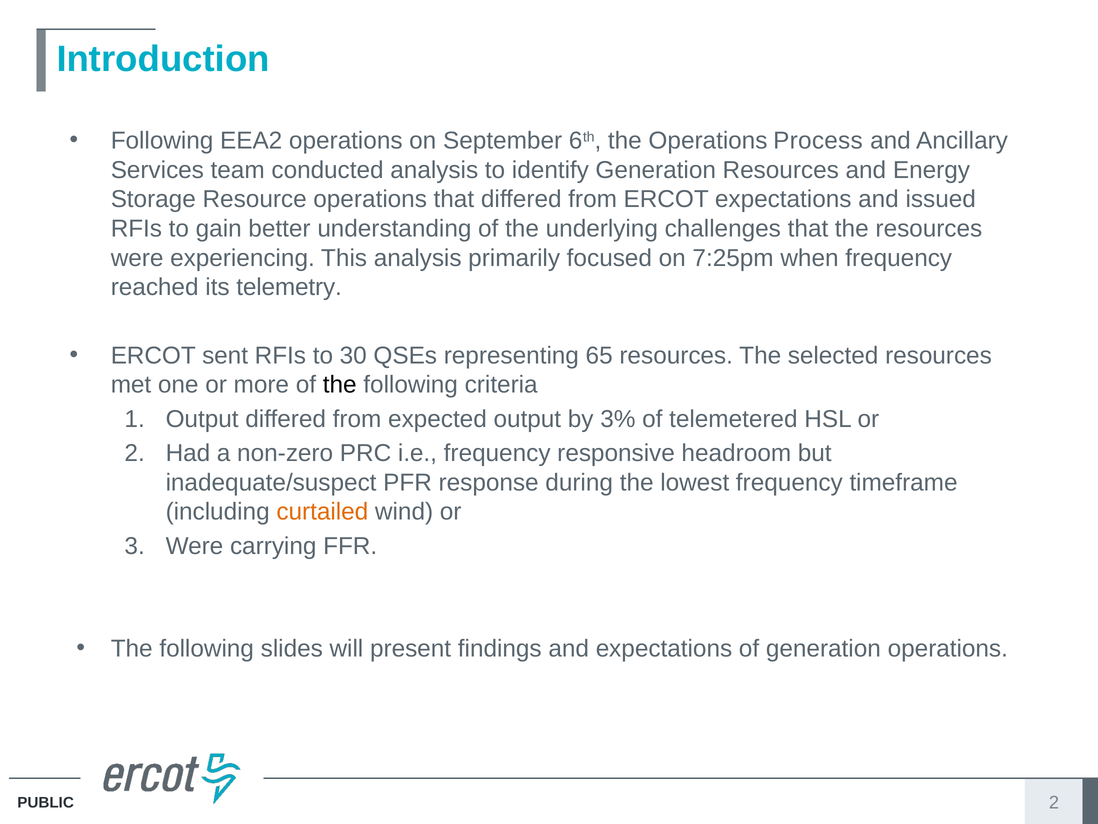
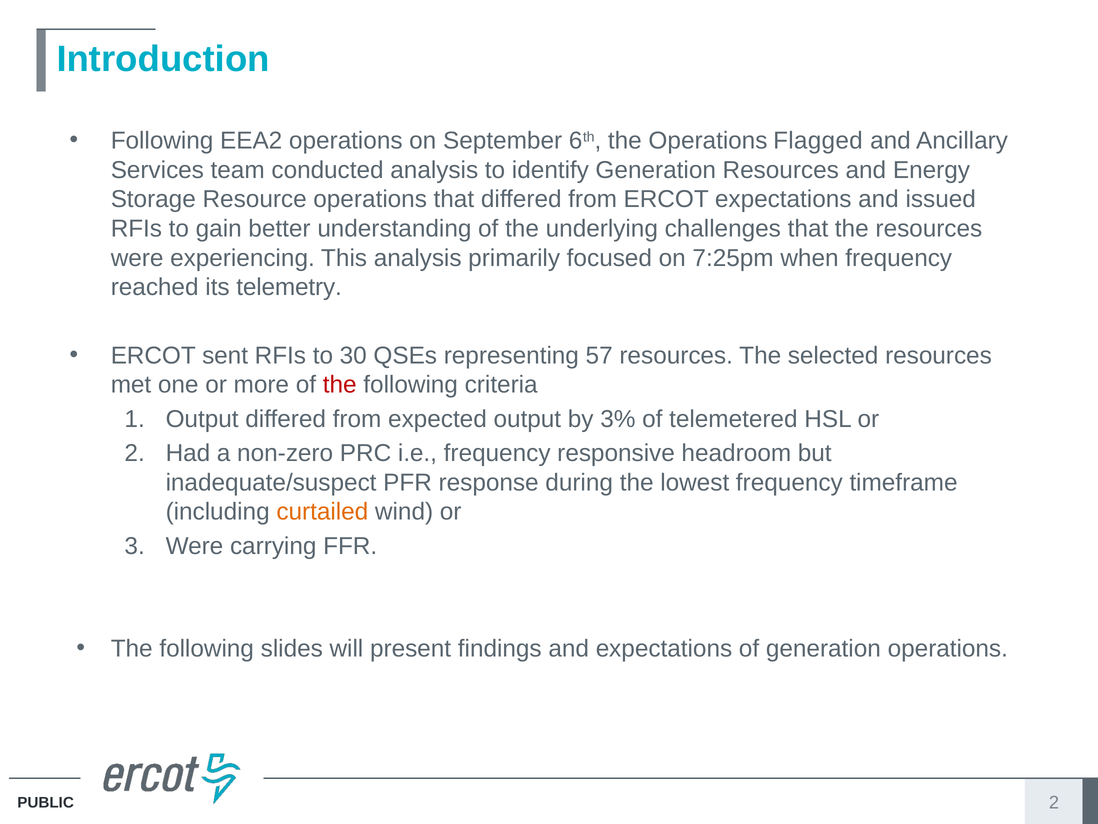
Process: Process -> Flagged
65: 65 -> 57
the at (340, 385) colour: black -> red
